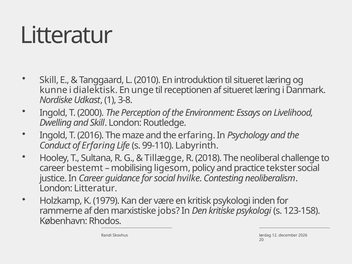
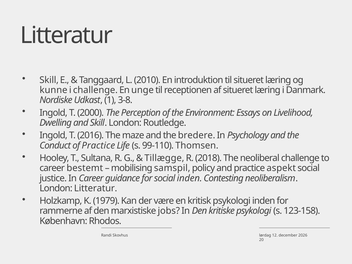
i dialektisk: dialektisk -> challenge
the erfaring: erfaring -> bredere
of Erfaring: Erfaring -> Practice
Labyrinth: Labyrinth -> Thomsen
ligesom: ligesom -> samspil
tekster: tekster -> aspekt
social hvilke: hvilke -> inden
